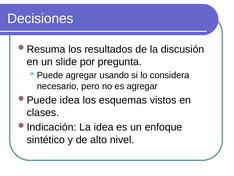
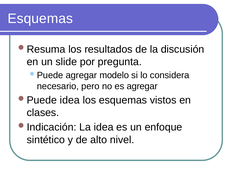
Decisiones at (40, 18): Decisiones -> Esquemas
usando: usando -> modelo
